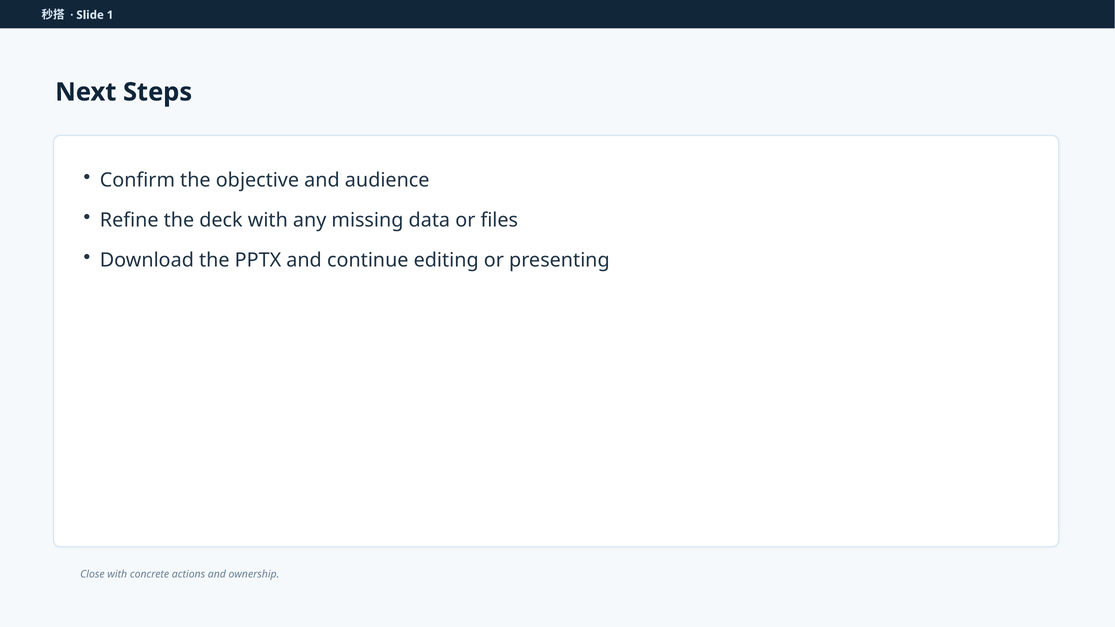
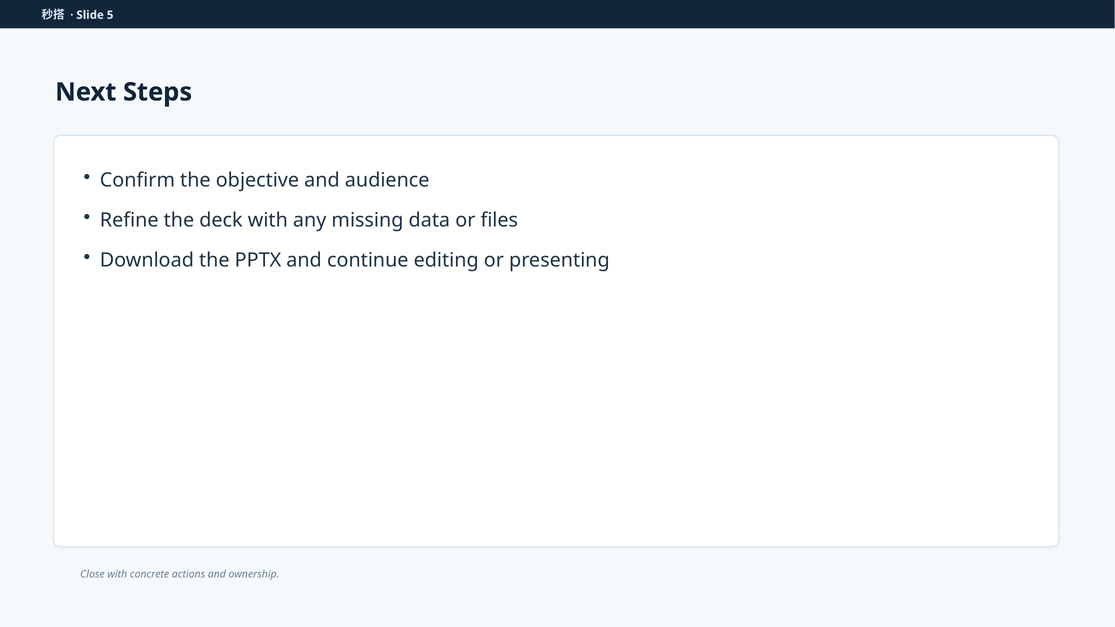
1: 1 -> 5
